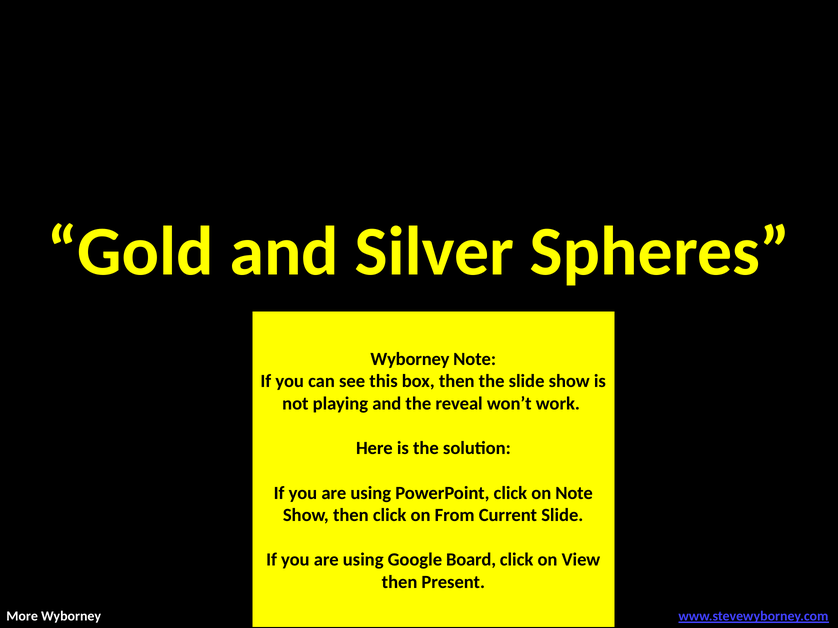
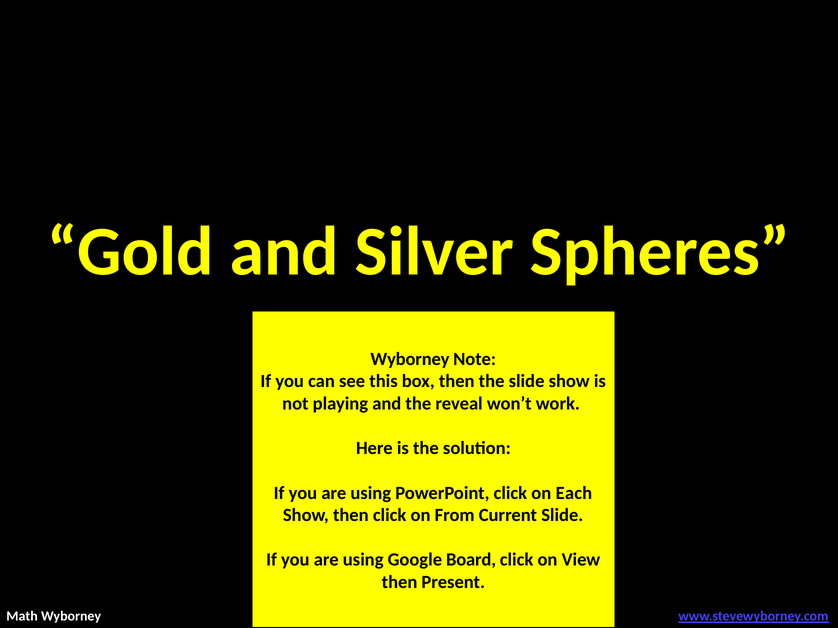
on Note: Note -> Each
More: More -> Math
